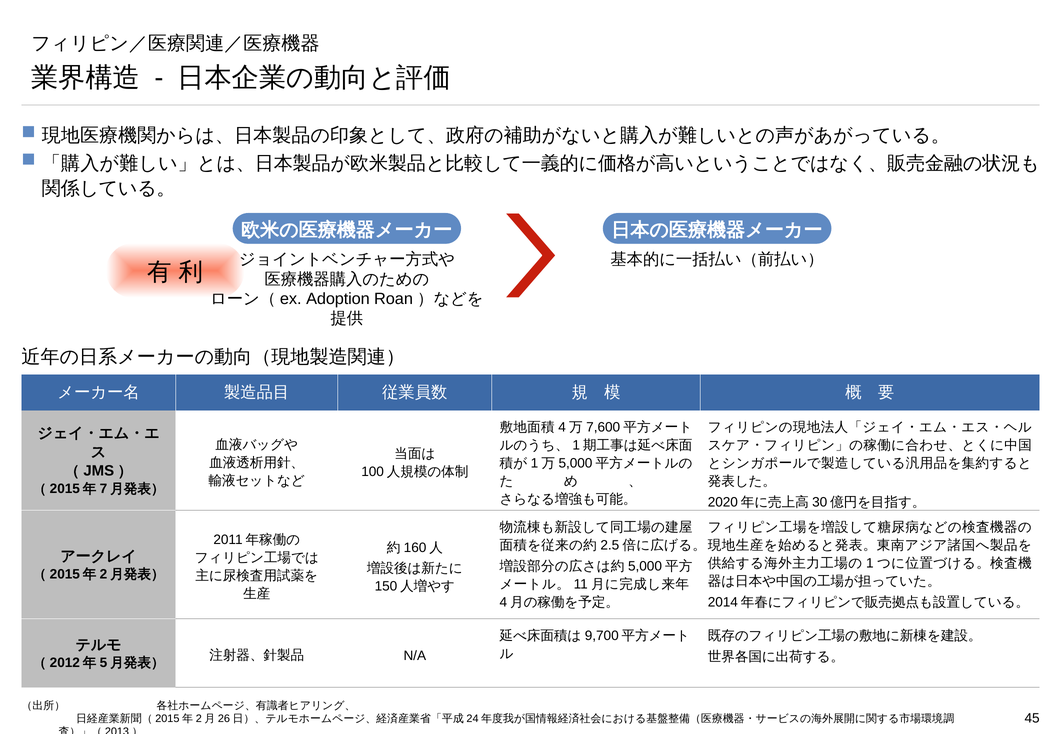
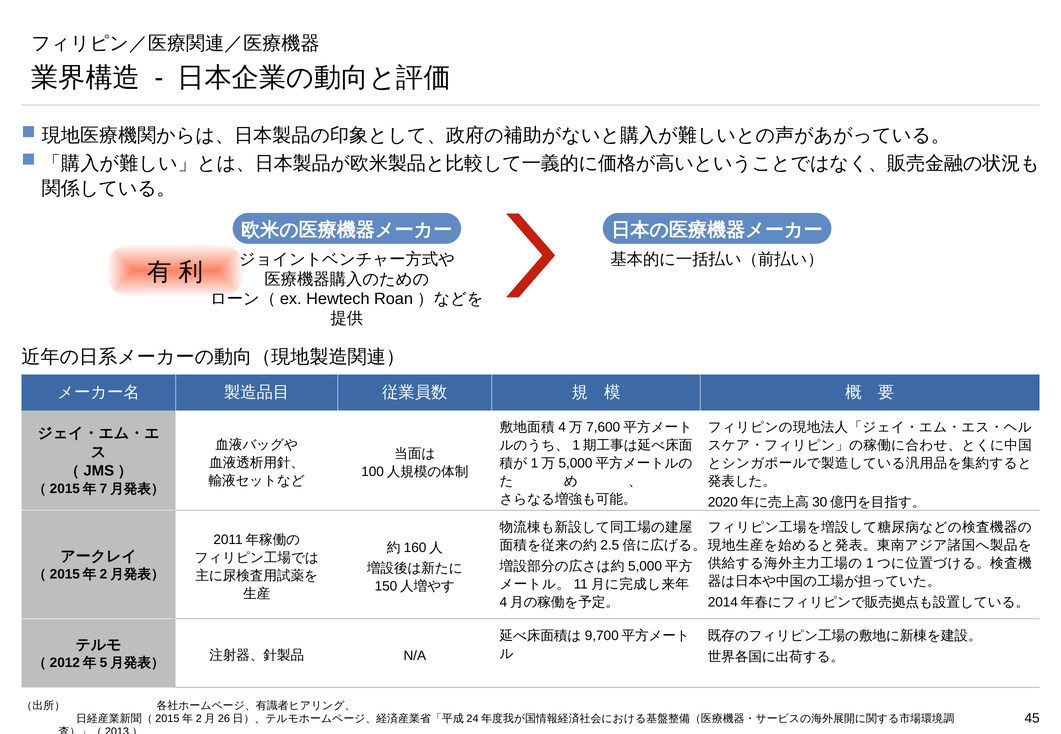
Adoption: Adoption -> Hewtech
